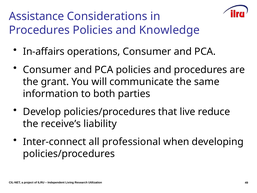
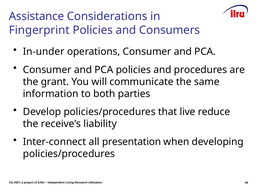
Procedures at (39, 30): Procedures -> Fingerprint
Knowledge: Knowledge -> Consumers
In-affairs: In-affairs -> In-under
professional: professional -> presentation
